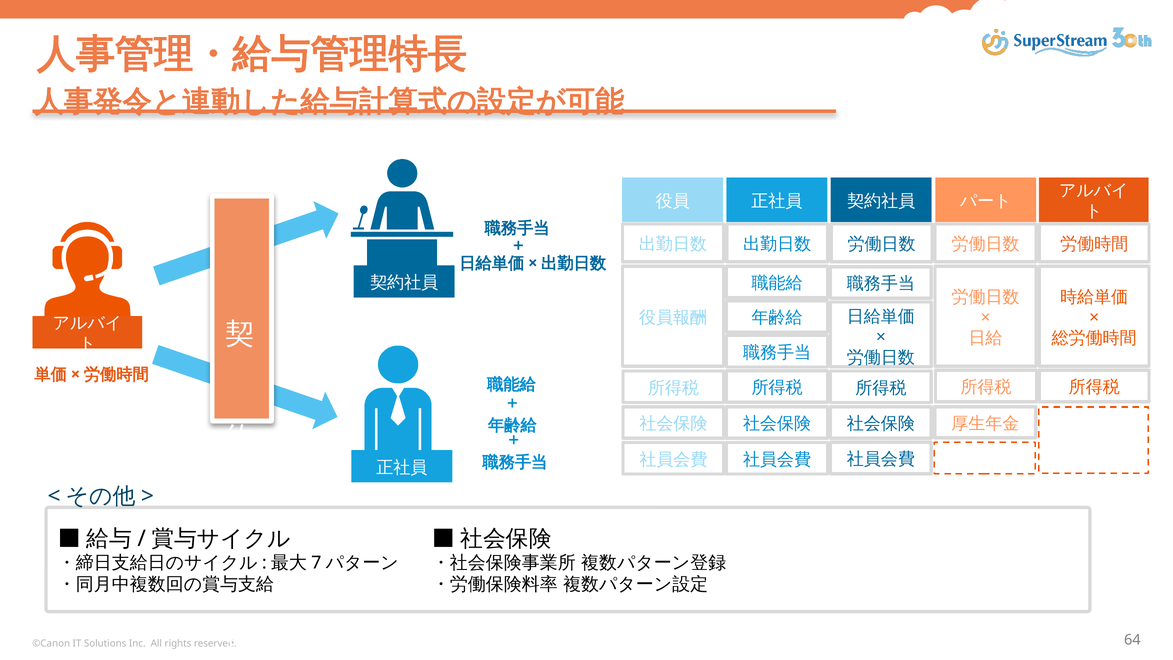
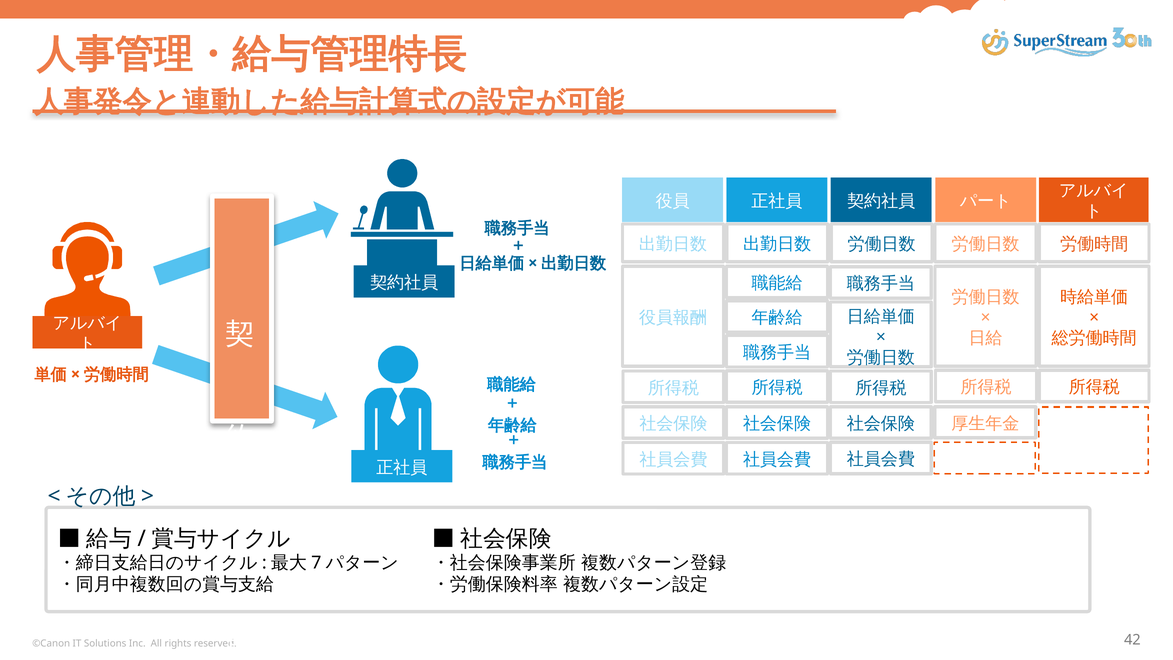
64: 64 -> 42
